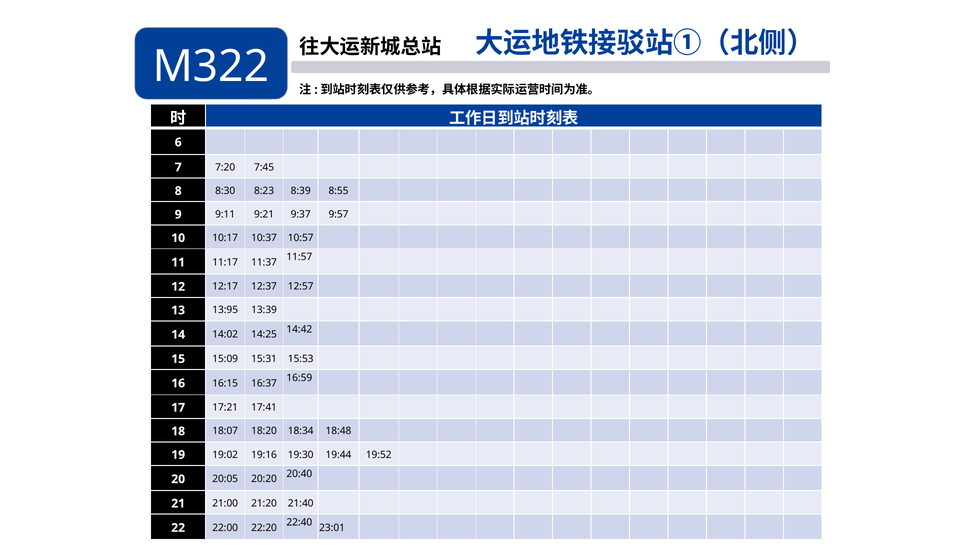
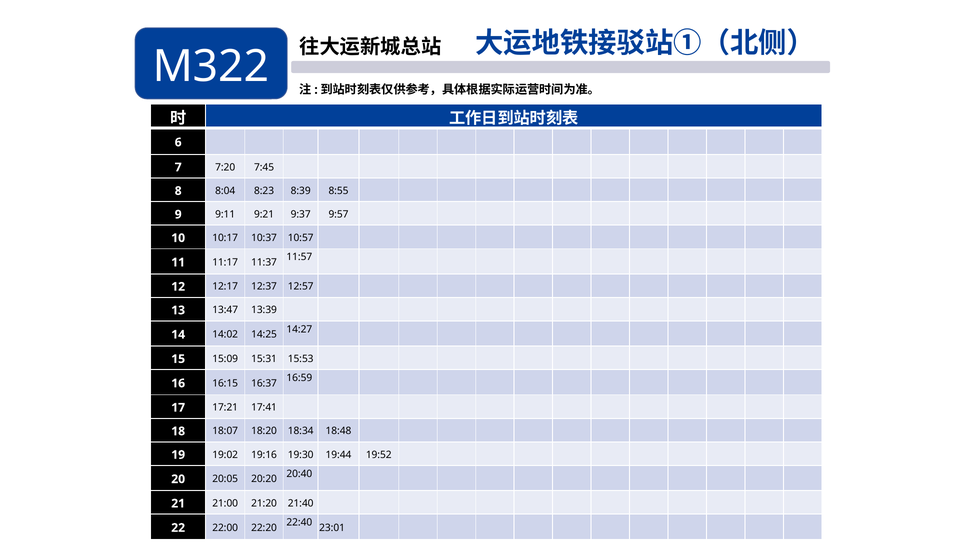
8:30: 8:30 -> 8:04
13:95: 13:95 -> 13:47
14:42: 14:42 -> 14:27
